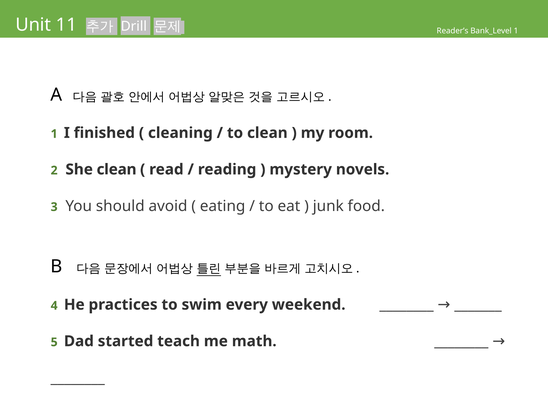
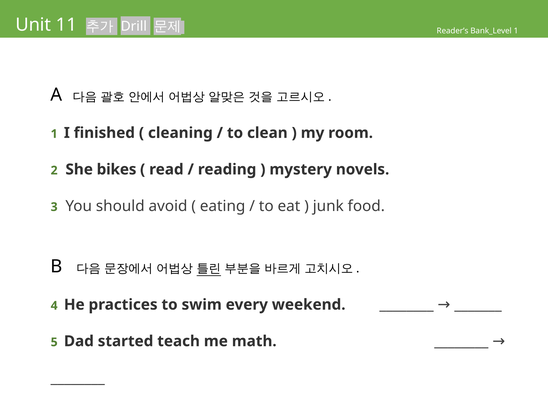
She clean: clean -> bikes
